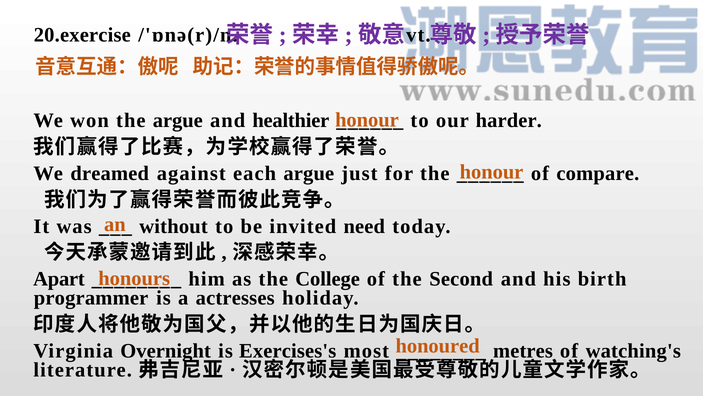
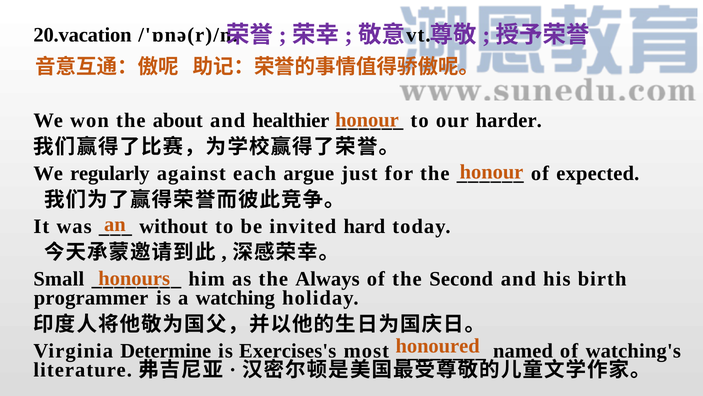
20.exercise: 20.exercise -> 20.vacation
the argue: argue -> about
dreamed: dreamed -> regularly
compare: compare -> expected
need: need -> hard
Apart: Apart -> Small
College: College -> Always
actresses: actresses -> watching
Overnight: Overnight -> Determine
metres: metres -> named
